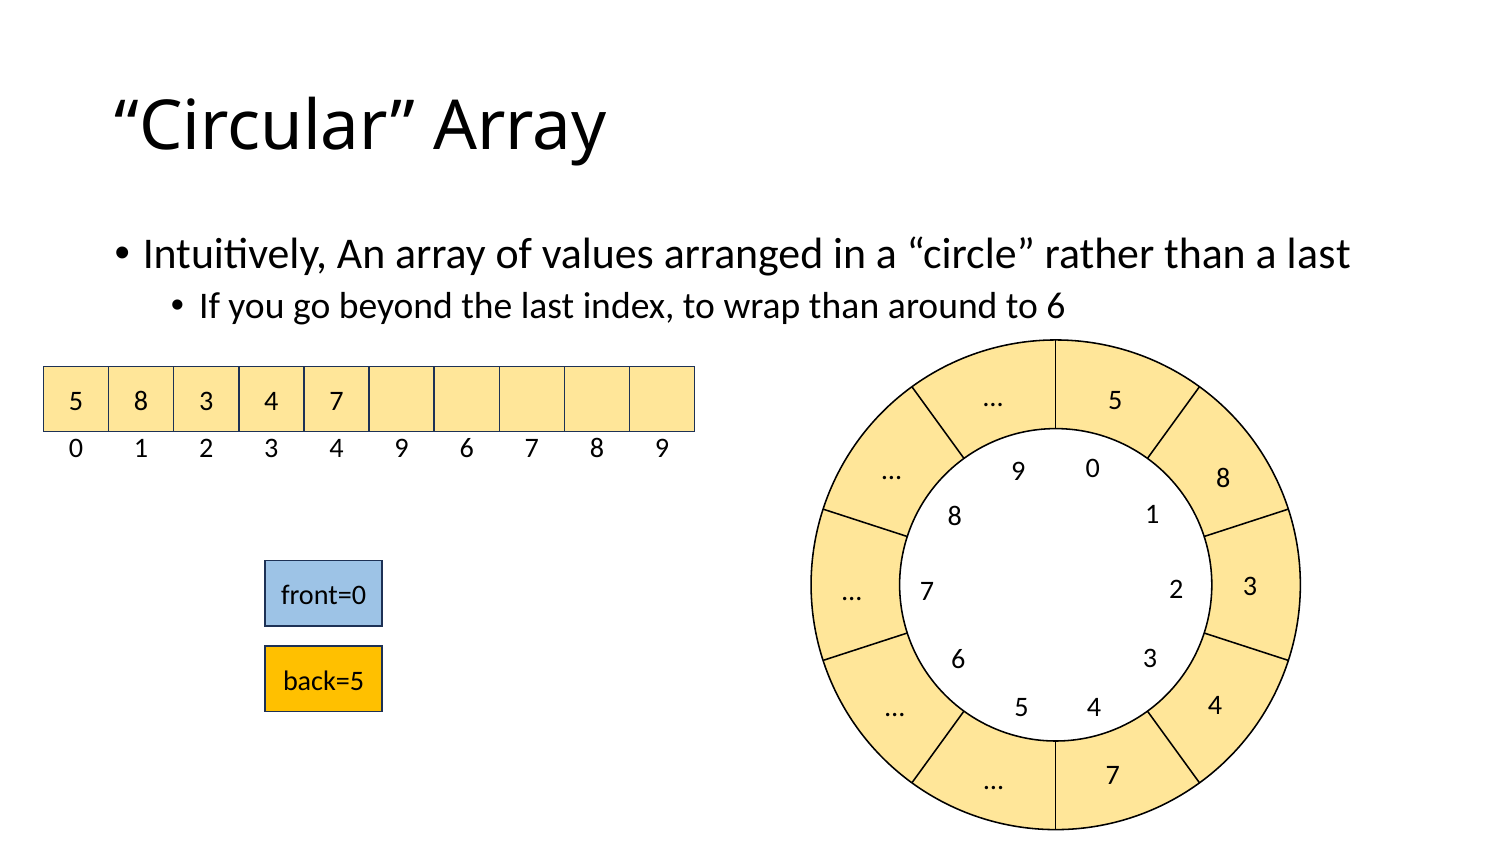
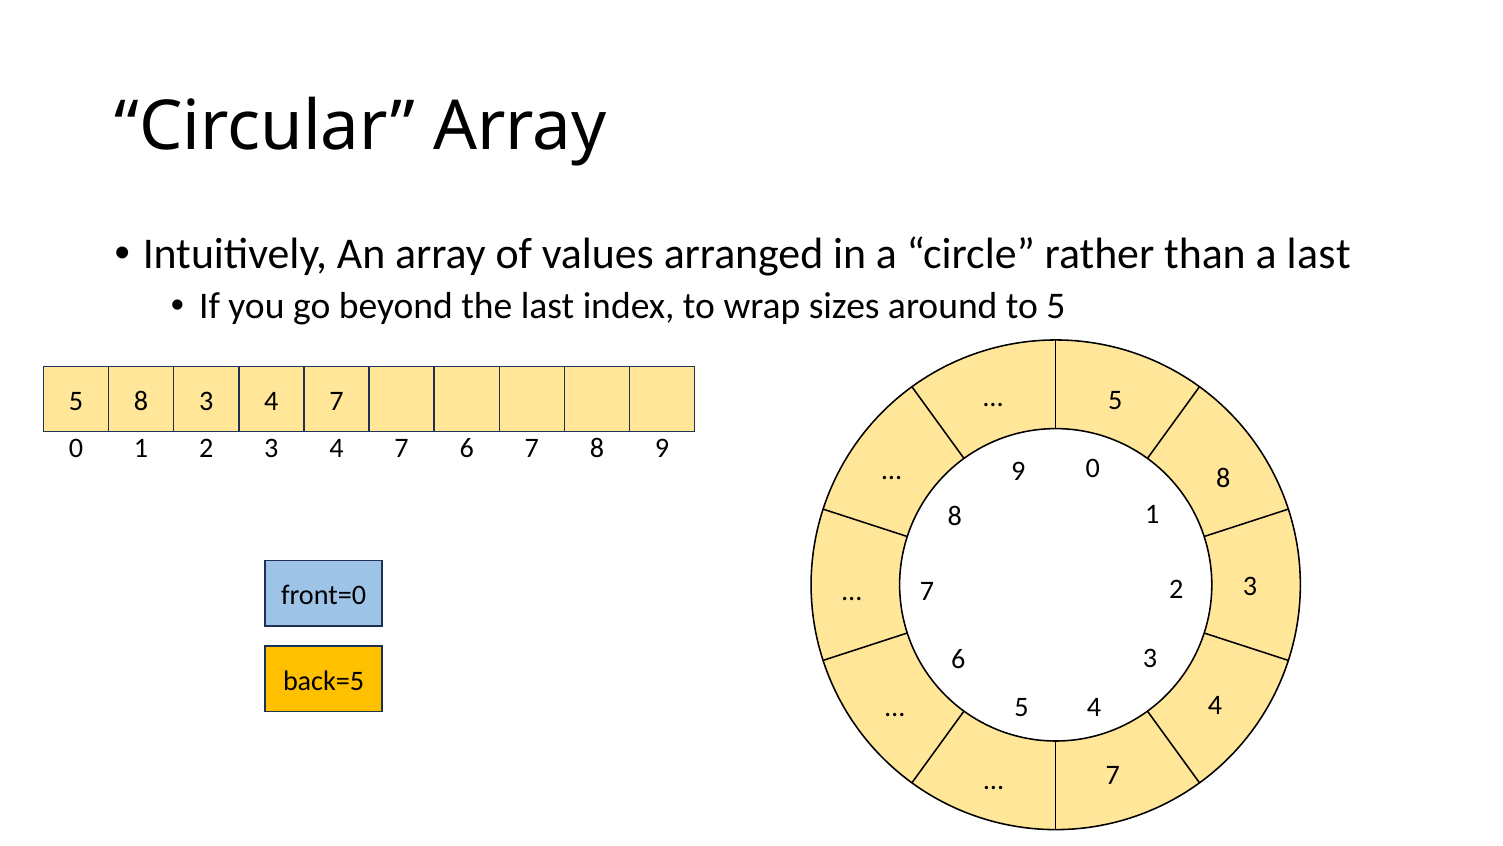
wrap than: than -> sizes
to 6: 6 -> 5
9 at (402, 447): 9 -> 7
